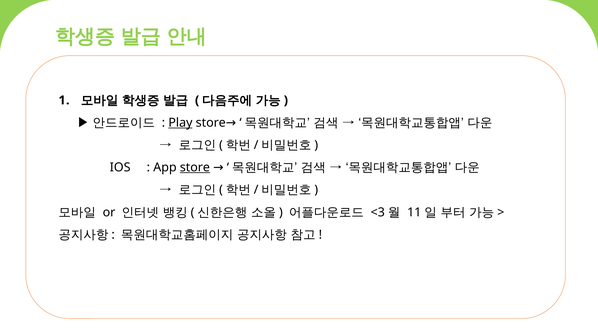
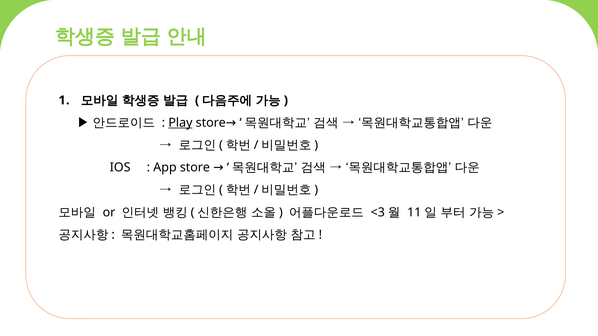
store at (195, 168) underline: present -> none
